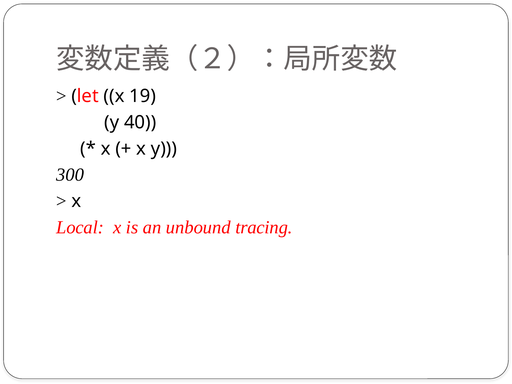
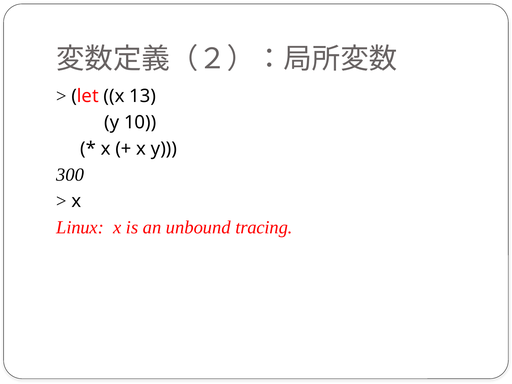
19: 19 -> 13
40: 40 -> 10
Local: Local -> Linux
